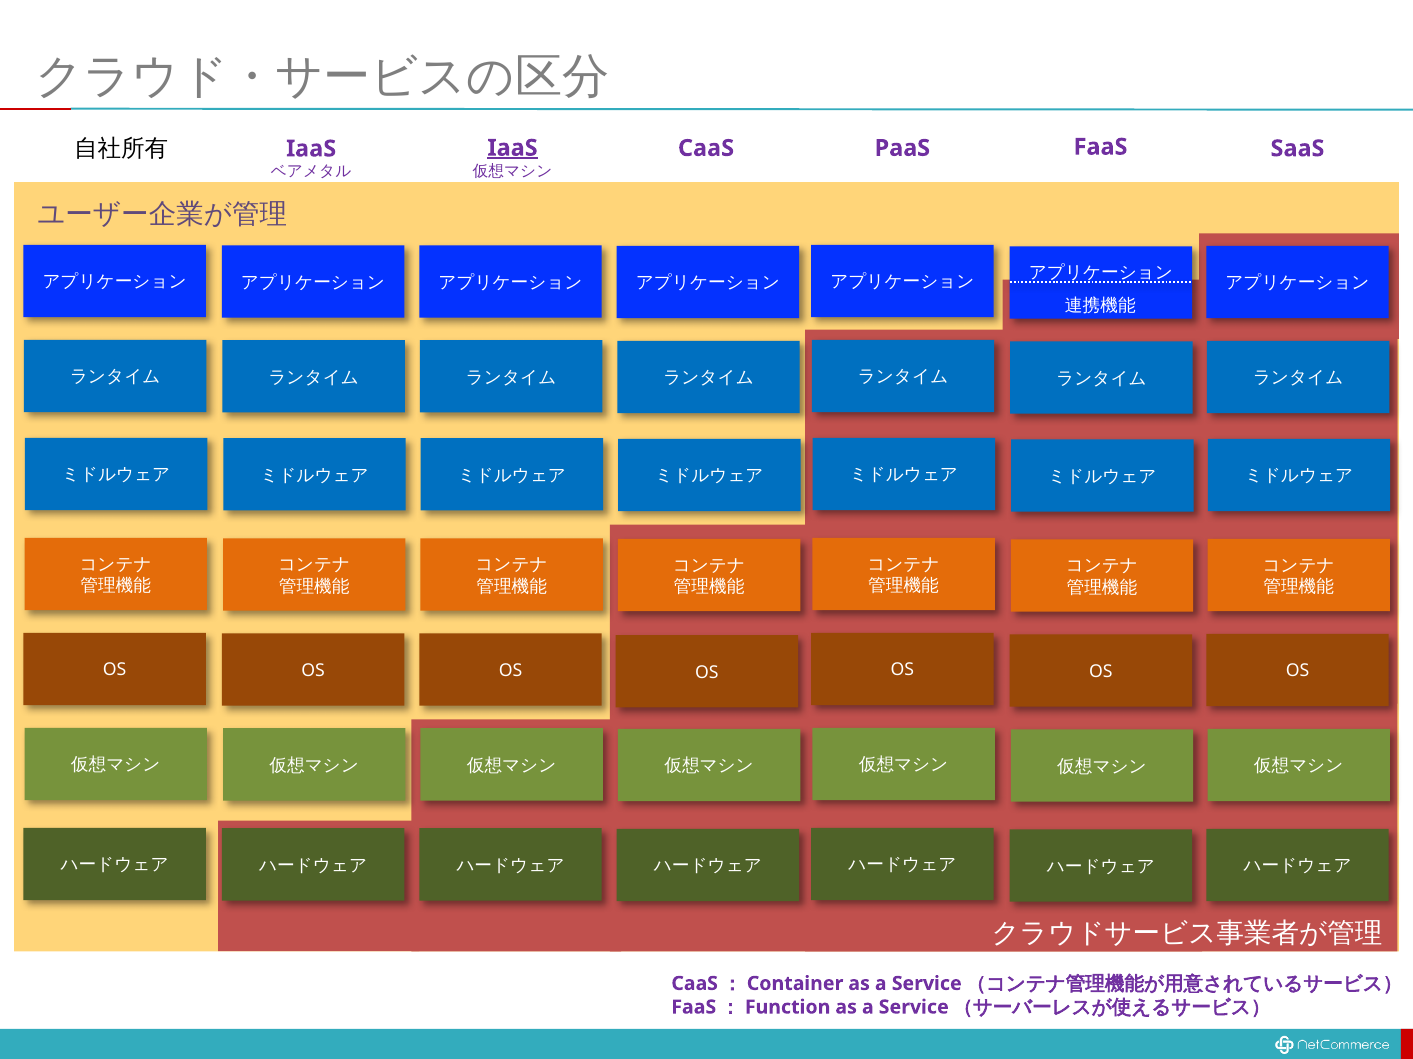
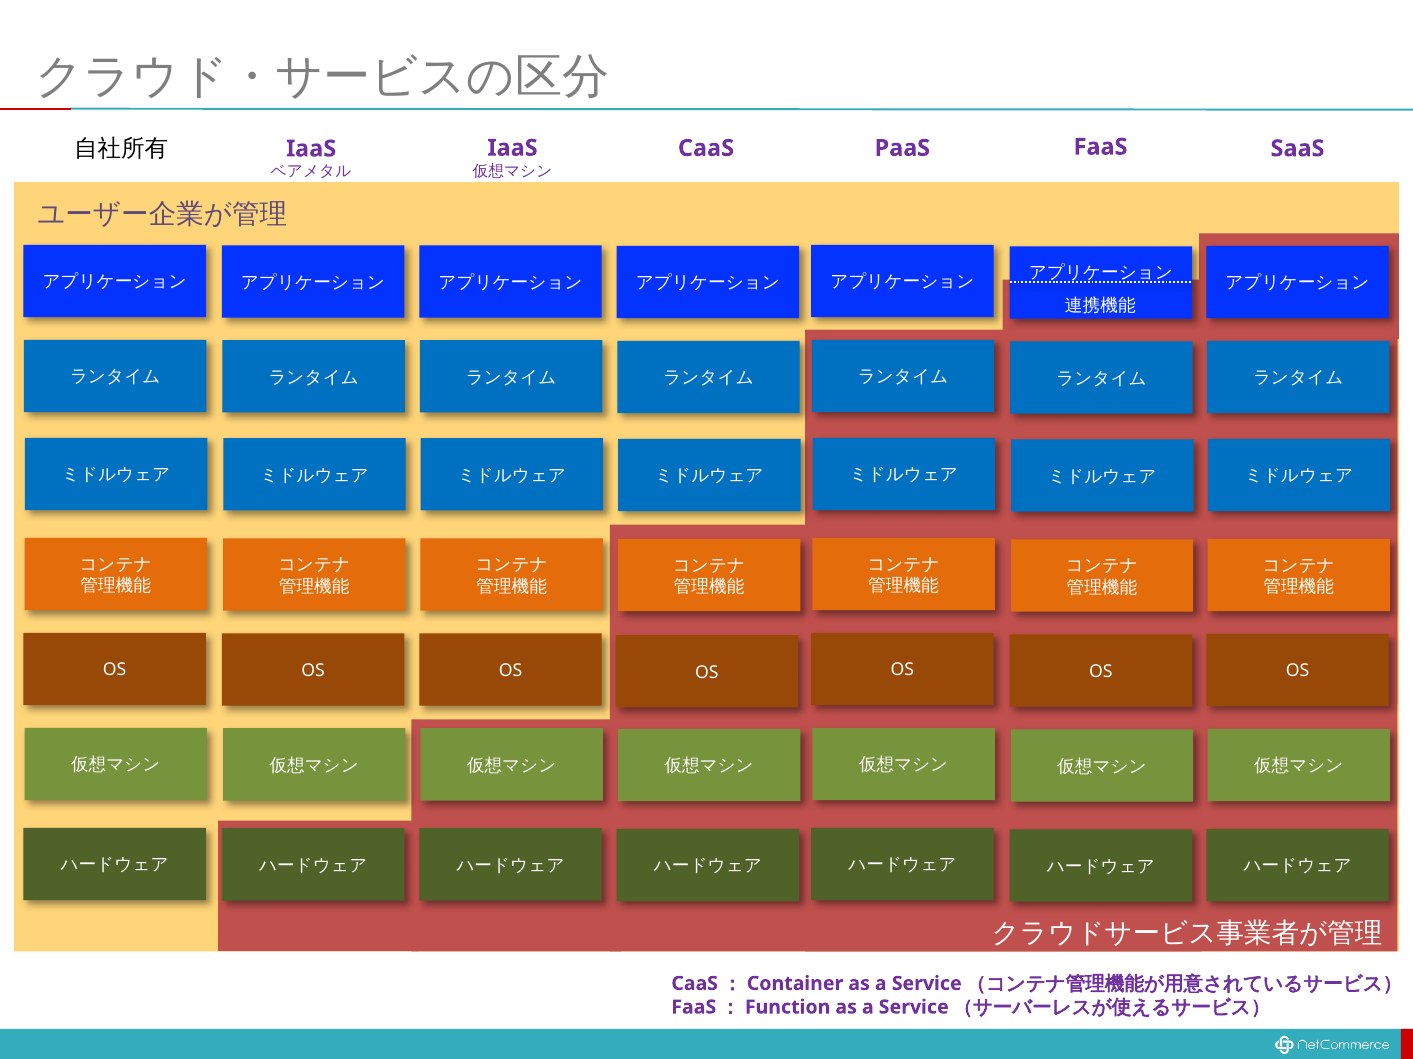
IaaS at (513, 148) underline: present -> none
